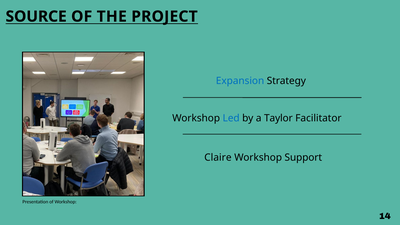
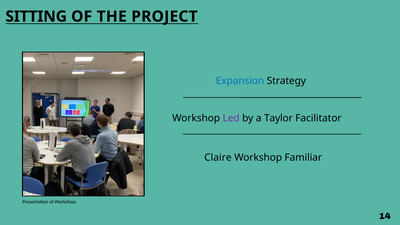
SOURCE: SOURCE -> SITTING
Led colour: blue -> purple
Support: Support -> Familiar
